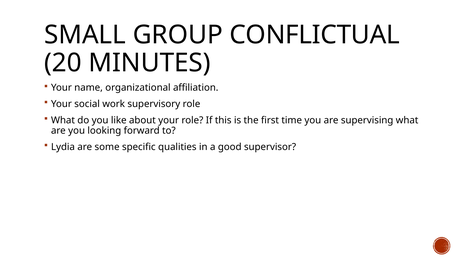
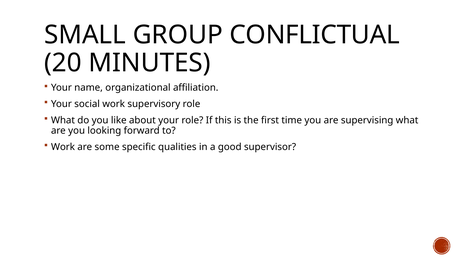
Lydia at (63, 147): Lydia -> Work
